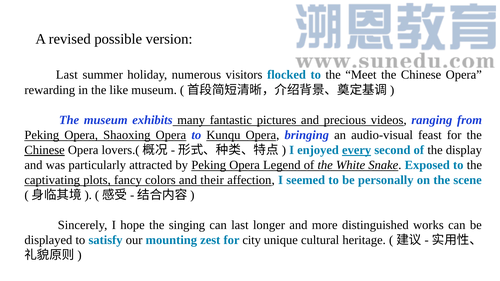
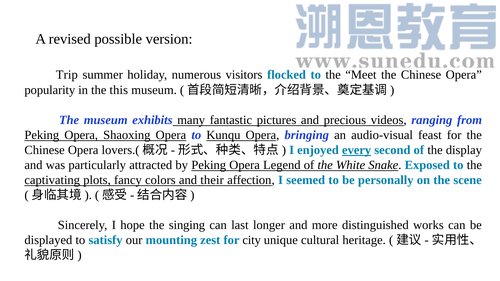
Last at (67, 75): Last -> Trip
rewarding: rewarding -> popularity
like: like -> this
Chinese at (45, 150) underline: present -> none
